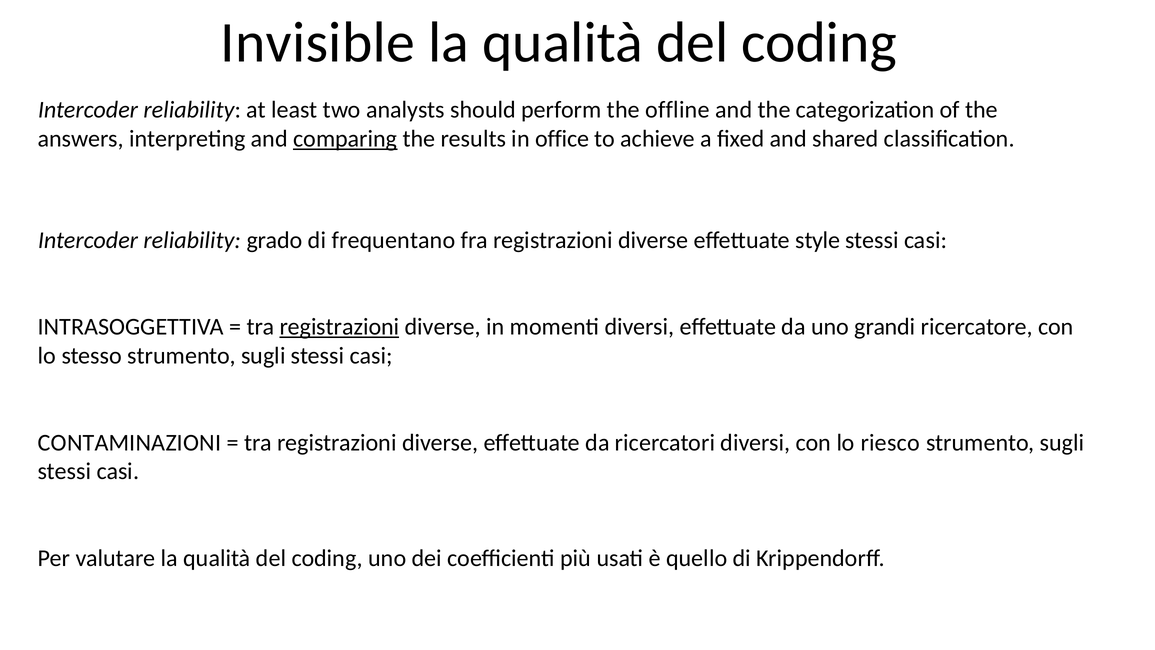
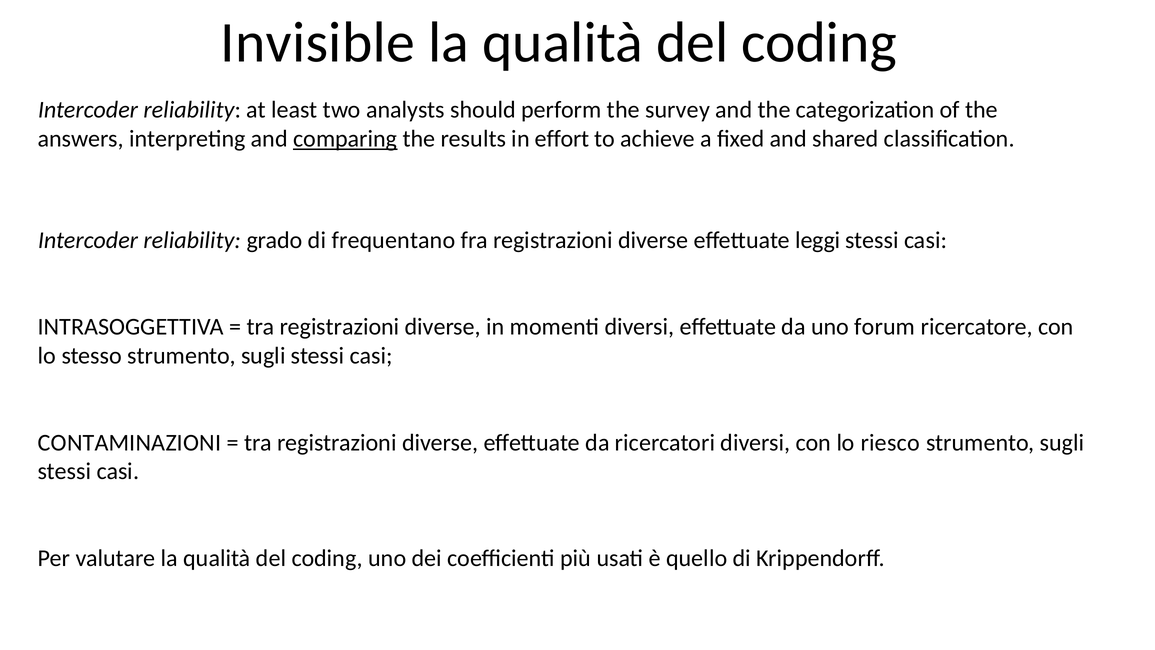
offline: offline -> survey
office: office -> effort
style: style -> leggi
registrazioni at (339, 327) underline: present -> none
grandi: grandi -> forum
